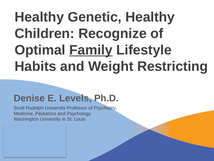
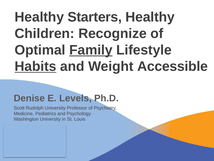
Genetic: Genetic -> Starters
Habits underline: none -> present
Restricting: Restricting -> Accessible
